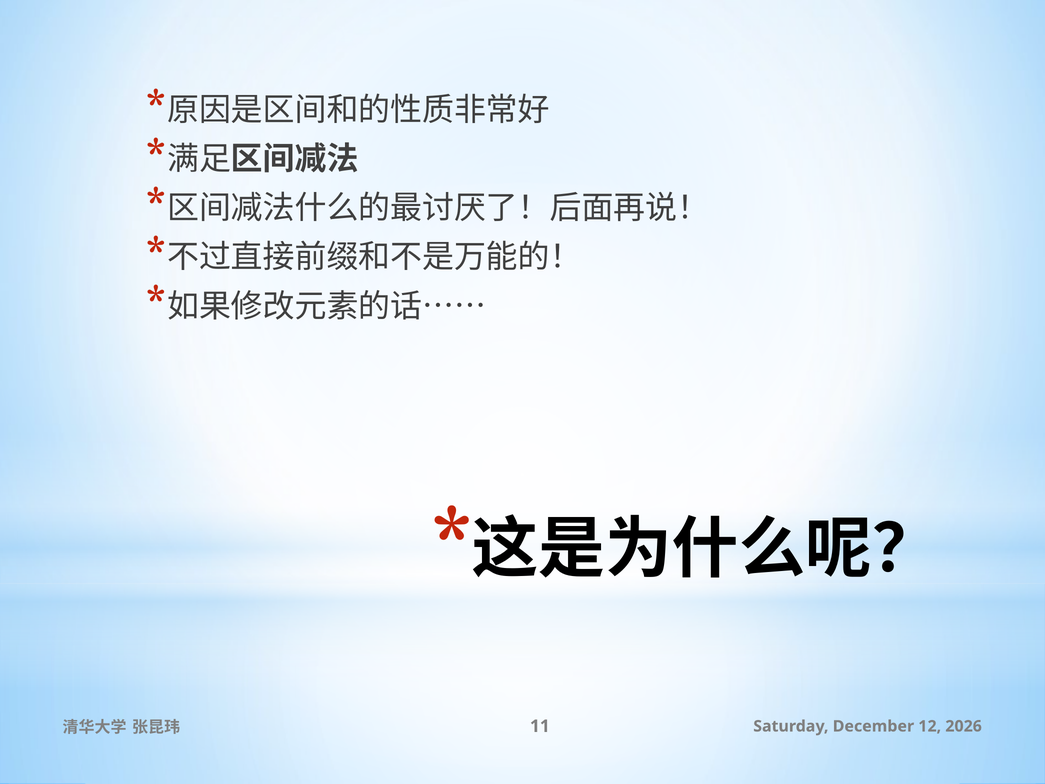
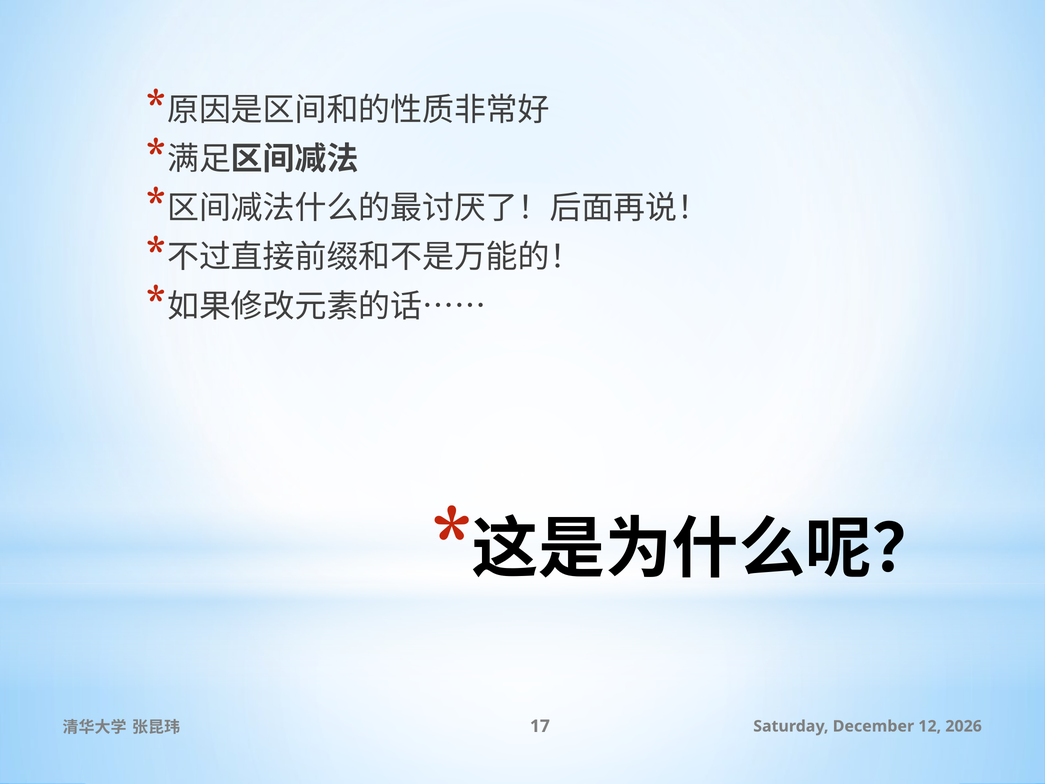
11: 11 -> 17
